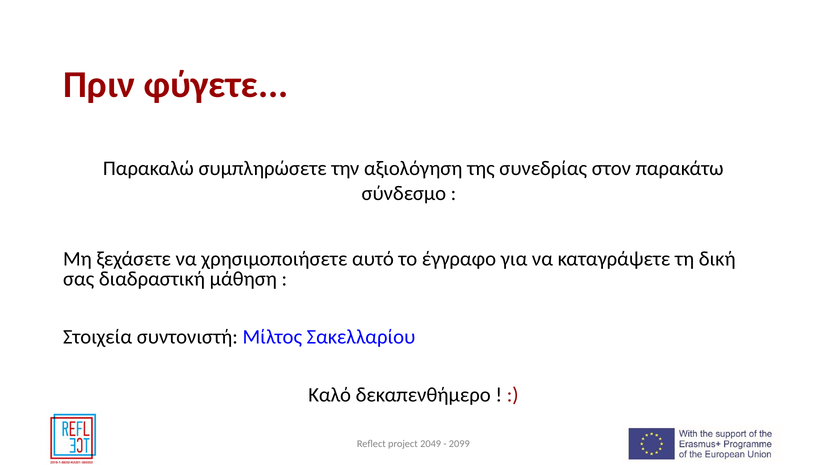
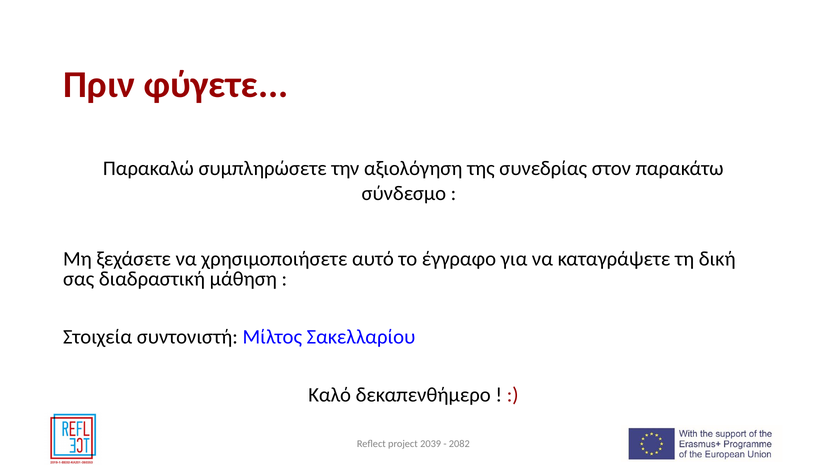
2049: 2049 -> 2039
2099: 2099 -> 2082
